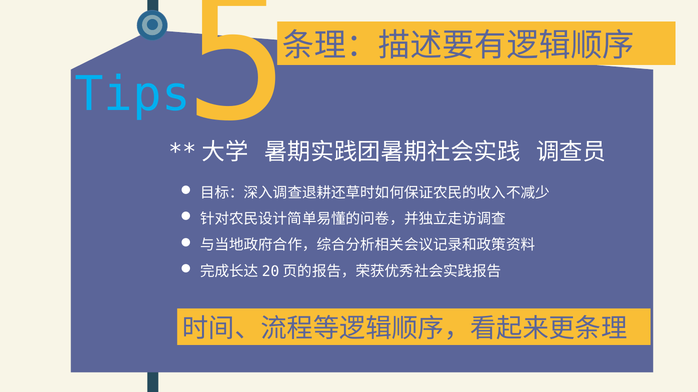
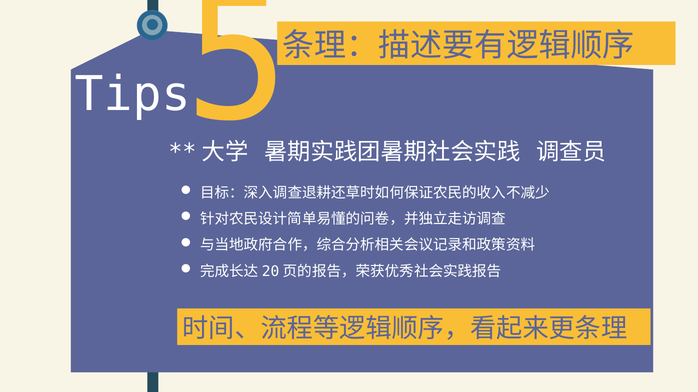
Tips colour: light blue -> white
